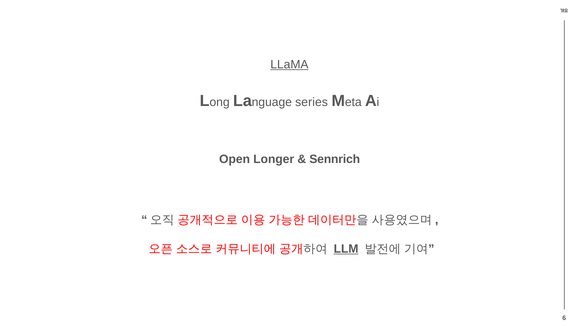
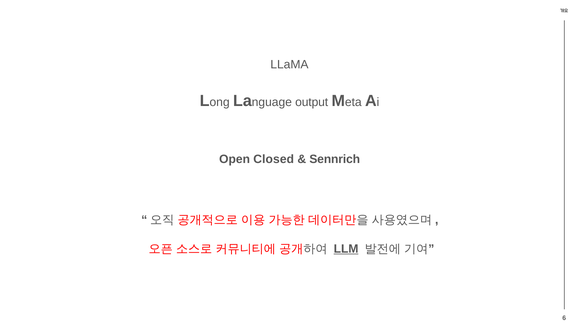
LLaMA underline: present -> none
series: series -> output
Longer: Longer -> Closed
